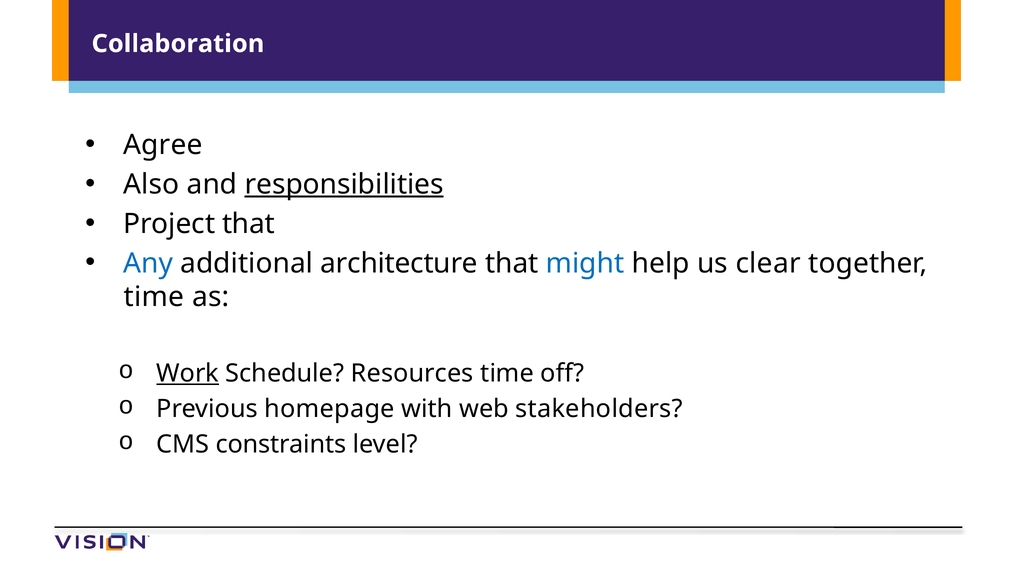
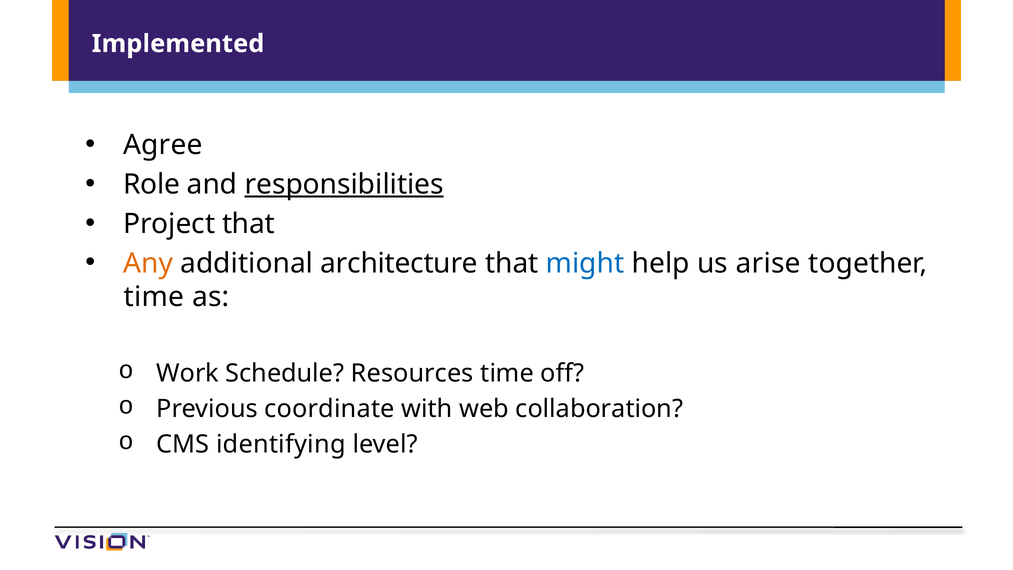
Collaboration: Collaboration -> Implemented
Also: Also -> Role
Any colour: blue -> orange
clear: clear -> arise
Work underline: present -> none
homepage: homepage -> coordinate
stakeholders: stakeholders -> collaboration
constraints: constraints -> identifying
